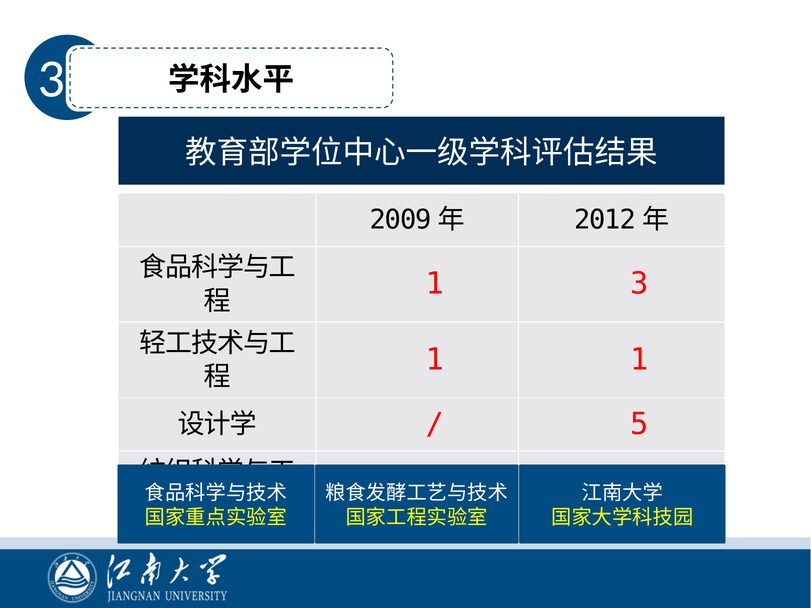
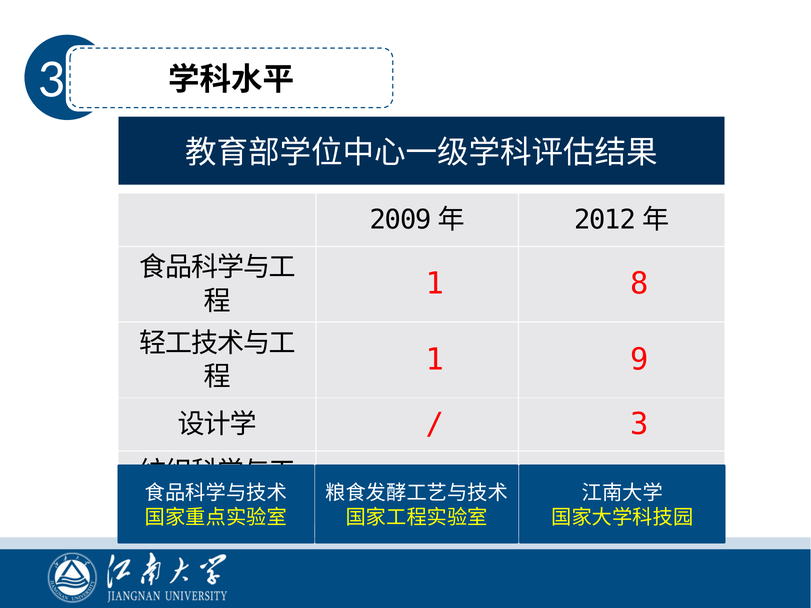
1 3: 3 -> 8
1 1: 1 -> 9
5 at (639, 424): 5 -> 3
